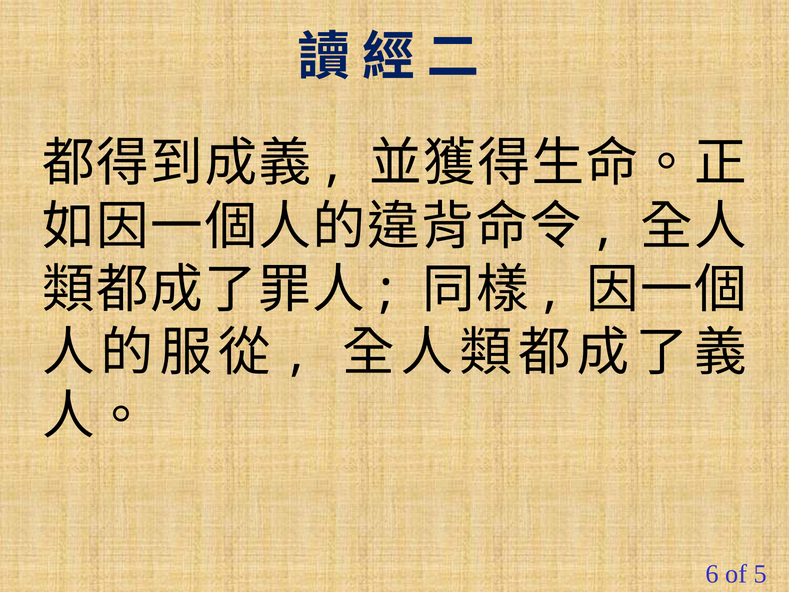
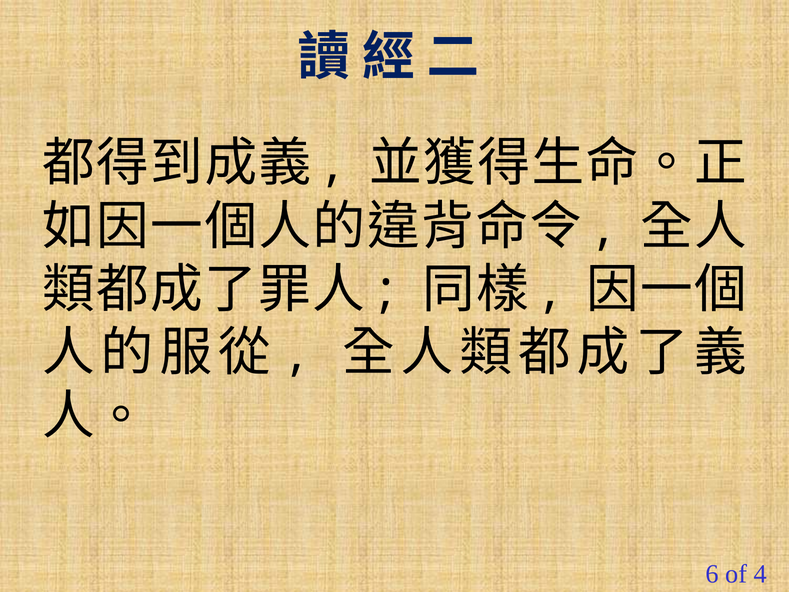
5: 5 -> 4
